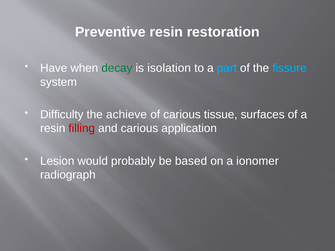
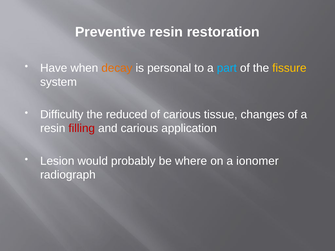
decay colour: green -> orange
isolation: isolation -> personal
fissure colour: light blue -> yellow
achieve: achieve -> reduced
surfaces: surfaces -> changes
based: based -> where
